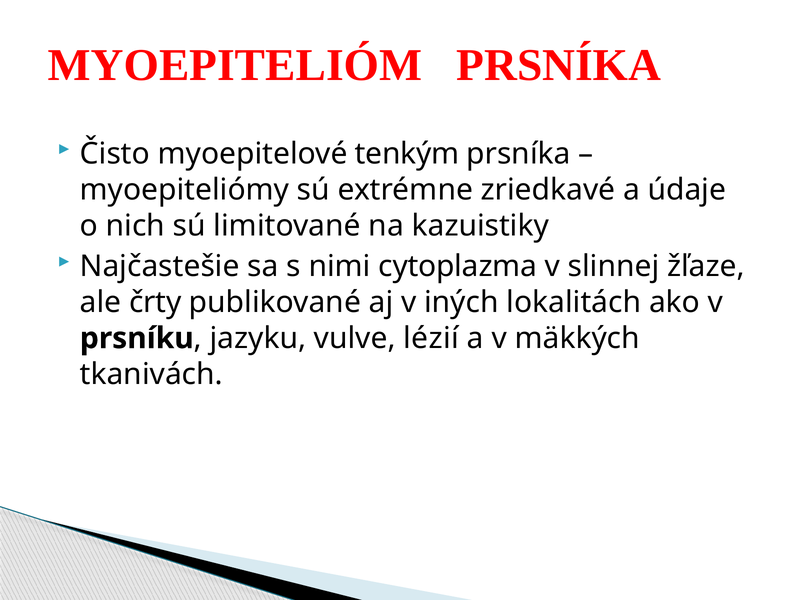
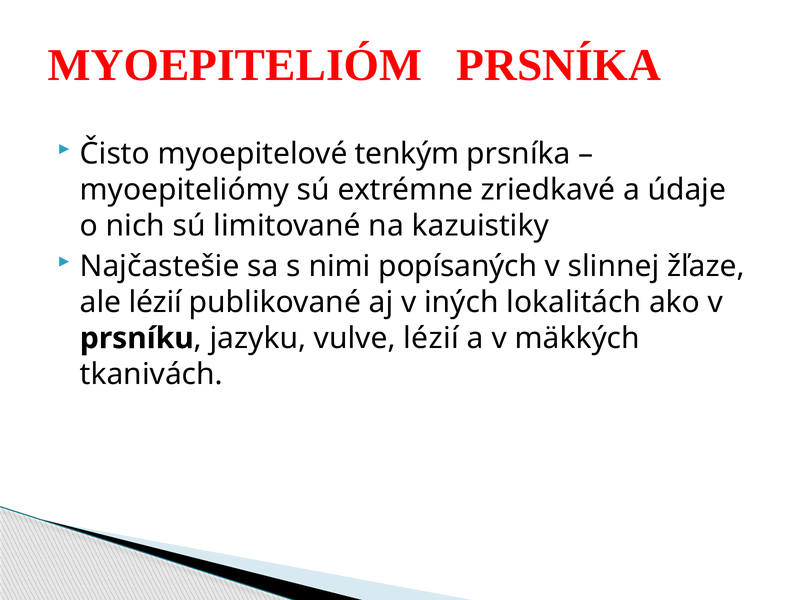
cytoplazma: cytoplazma -> popísaných
ale črty: črty -> lézií
